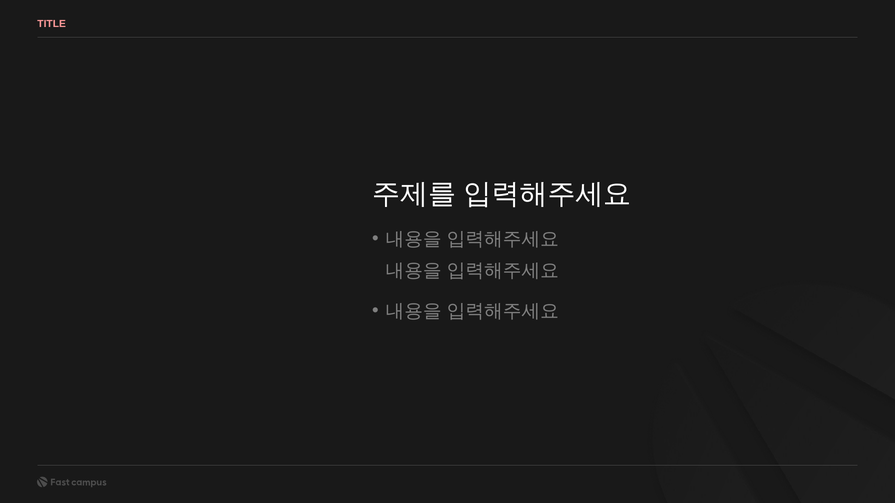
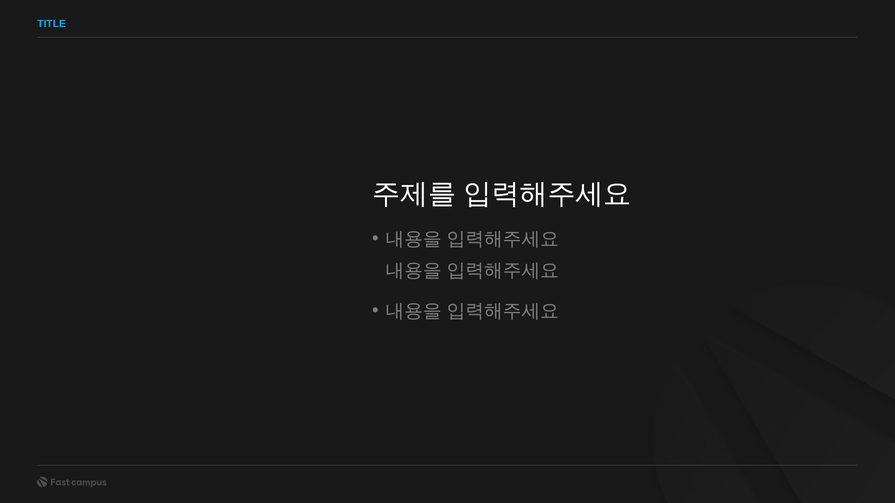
TITLE colour: pink -> light blue
